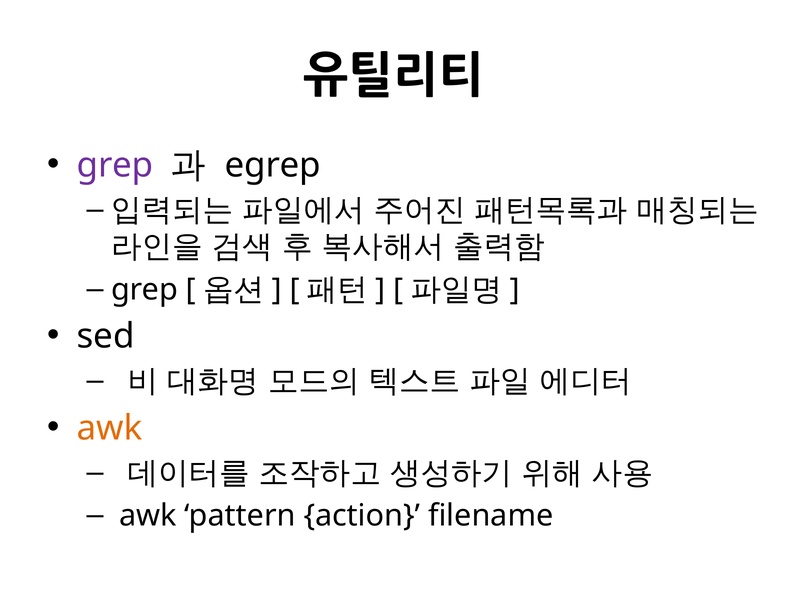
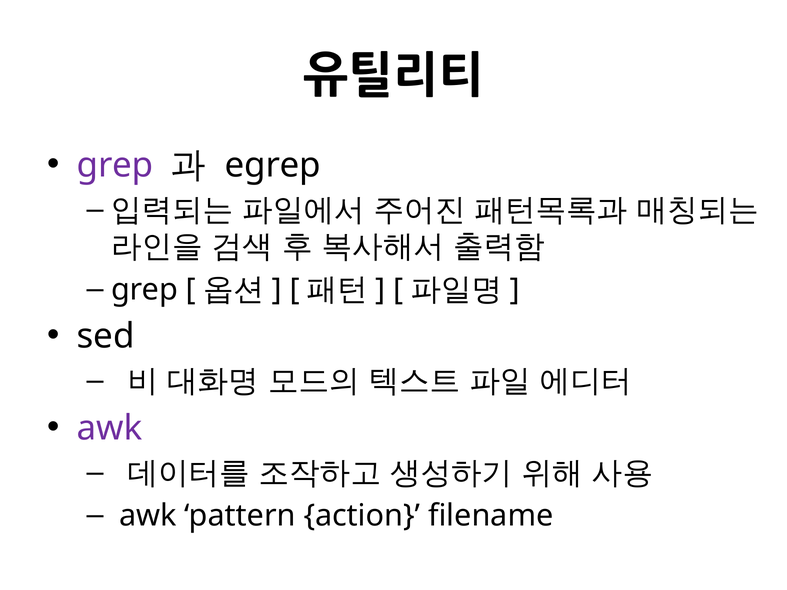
awk at (110, 428) colour: orange -> purple
